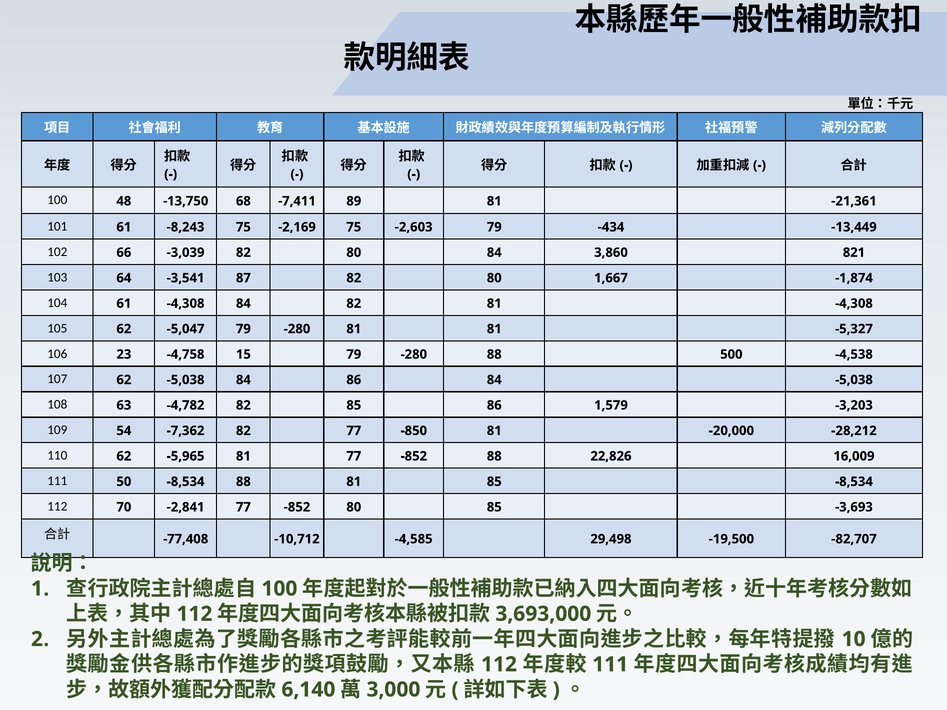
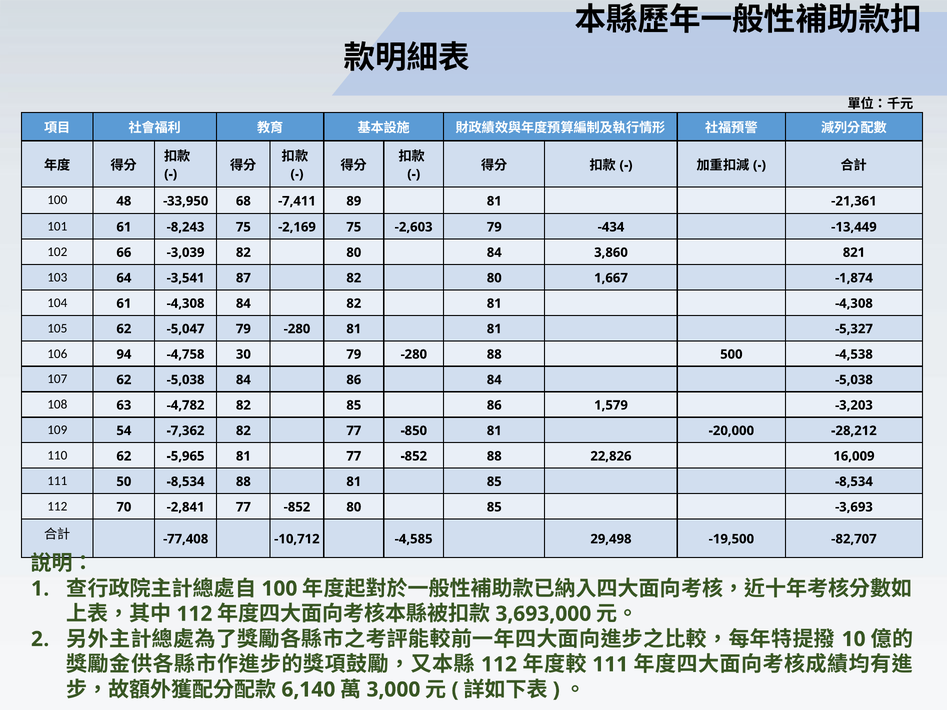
-13,750: -13,750 -> -33,950
23: 23 -> 94
15: 15 -> 30
